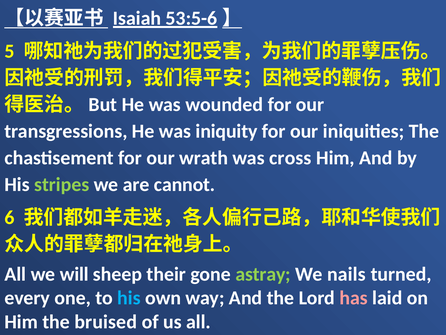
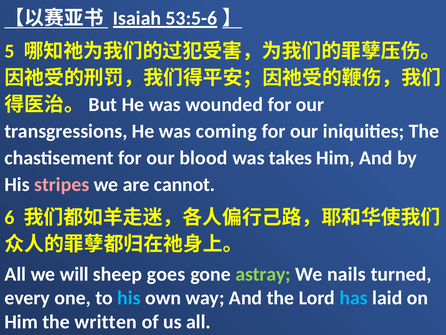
iniquity: iniquity -> coming
wrath: wrath -> blood
cross: cross -> takes
stripes colour: light green -> pink
their: their -> goes
has colour: pink -> light blue
bruised: bruised -> written
